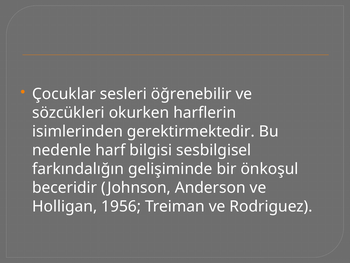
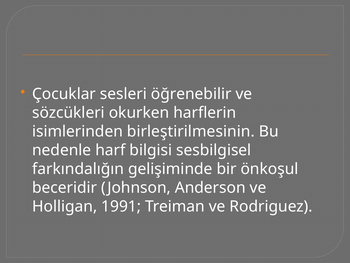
gerektirmektedir: gerektirmektedir -> birleştirilmesinin
1956: 1956 -> 1991
